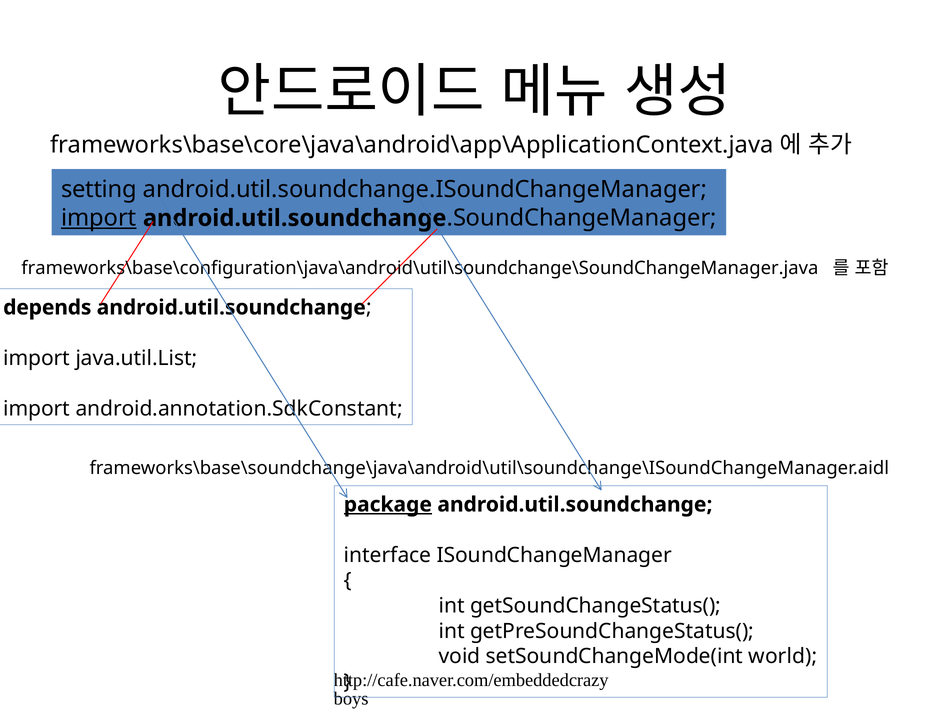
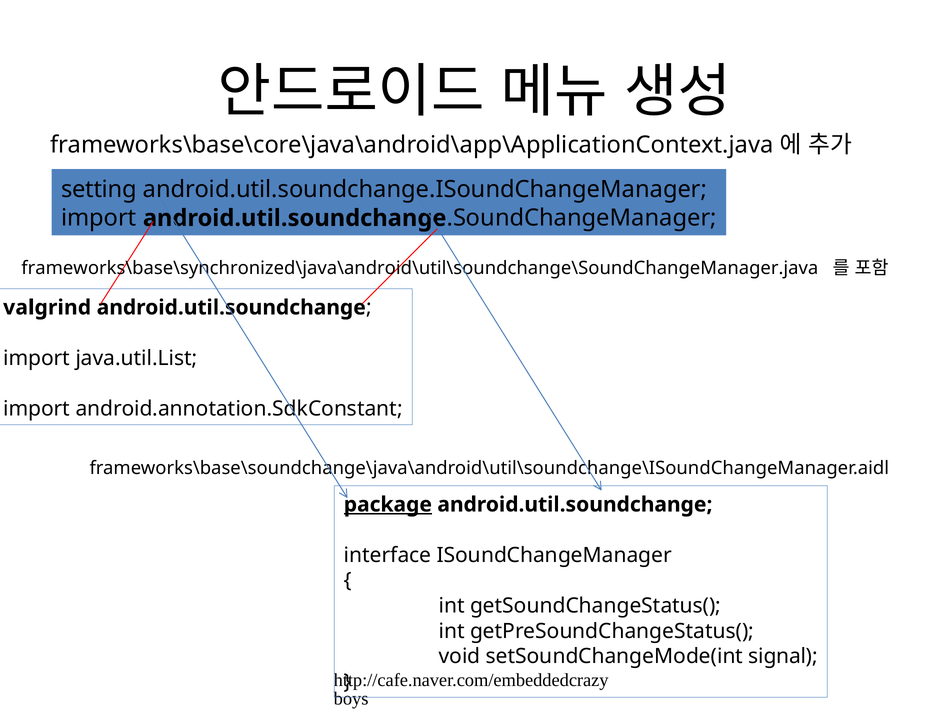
import at (99, 218) underline: present -> none
frameworks\base\configuration\java\android\util\soundchange\SoundChangeManager.java: frameworks\base\configuration\java\android\util\soundchange\SoundChangeManager.java -> frameworks\base\synchronized\java\android\util\soundchange\SoundChangeManager.java
depends: depends -> valgrind
world: world -> signal
